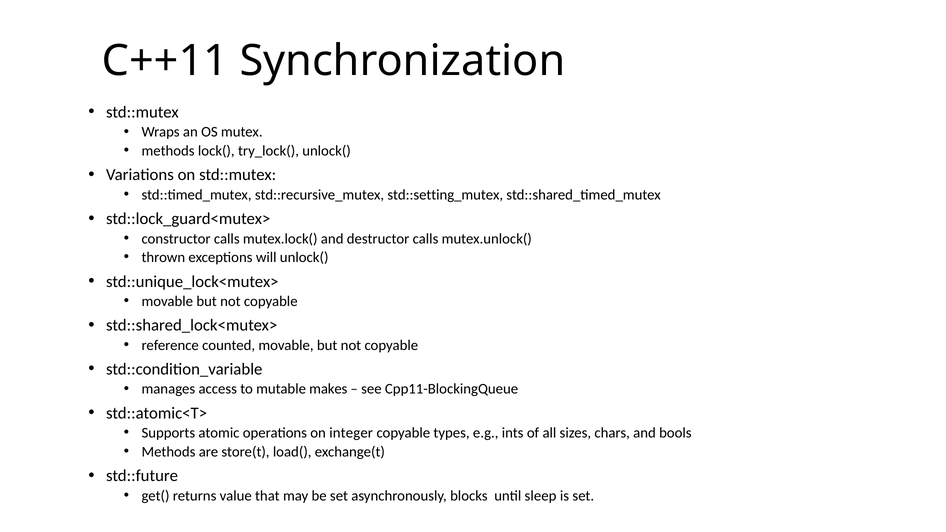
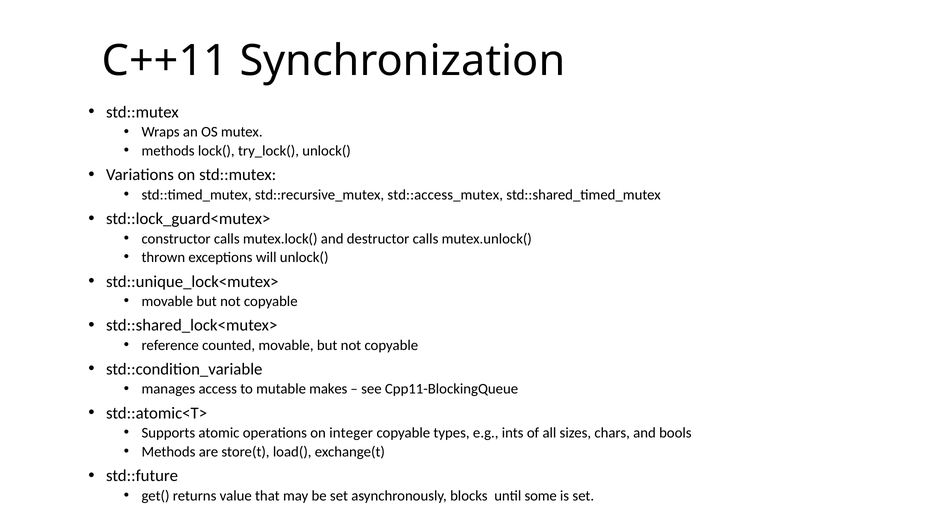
std::setting_mutex: std::setting_mutex -> std::access_mutex
sleep: sleep -> some
